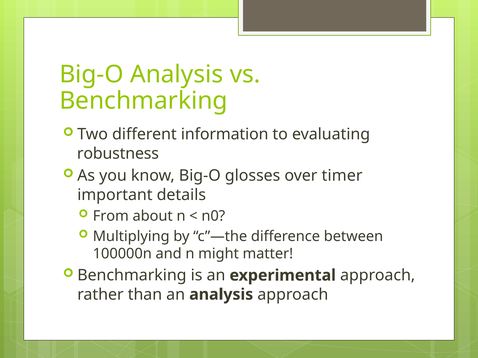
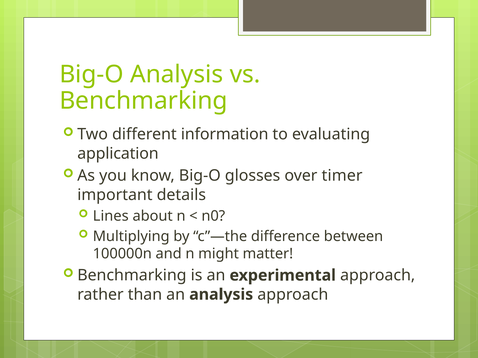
robustness: robustness -> application
From: From -> Lines
